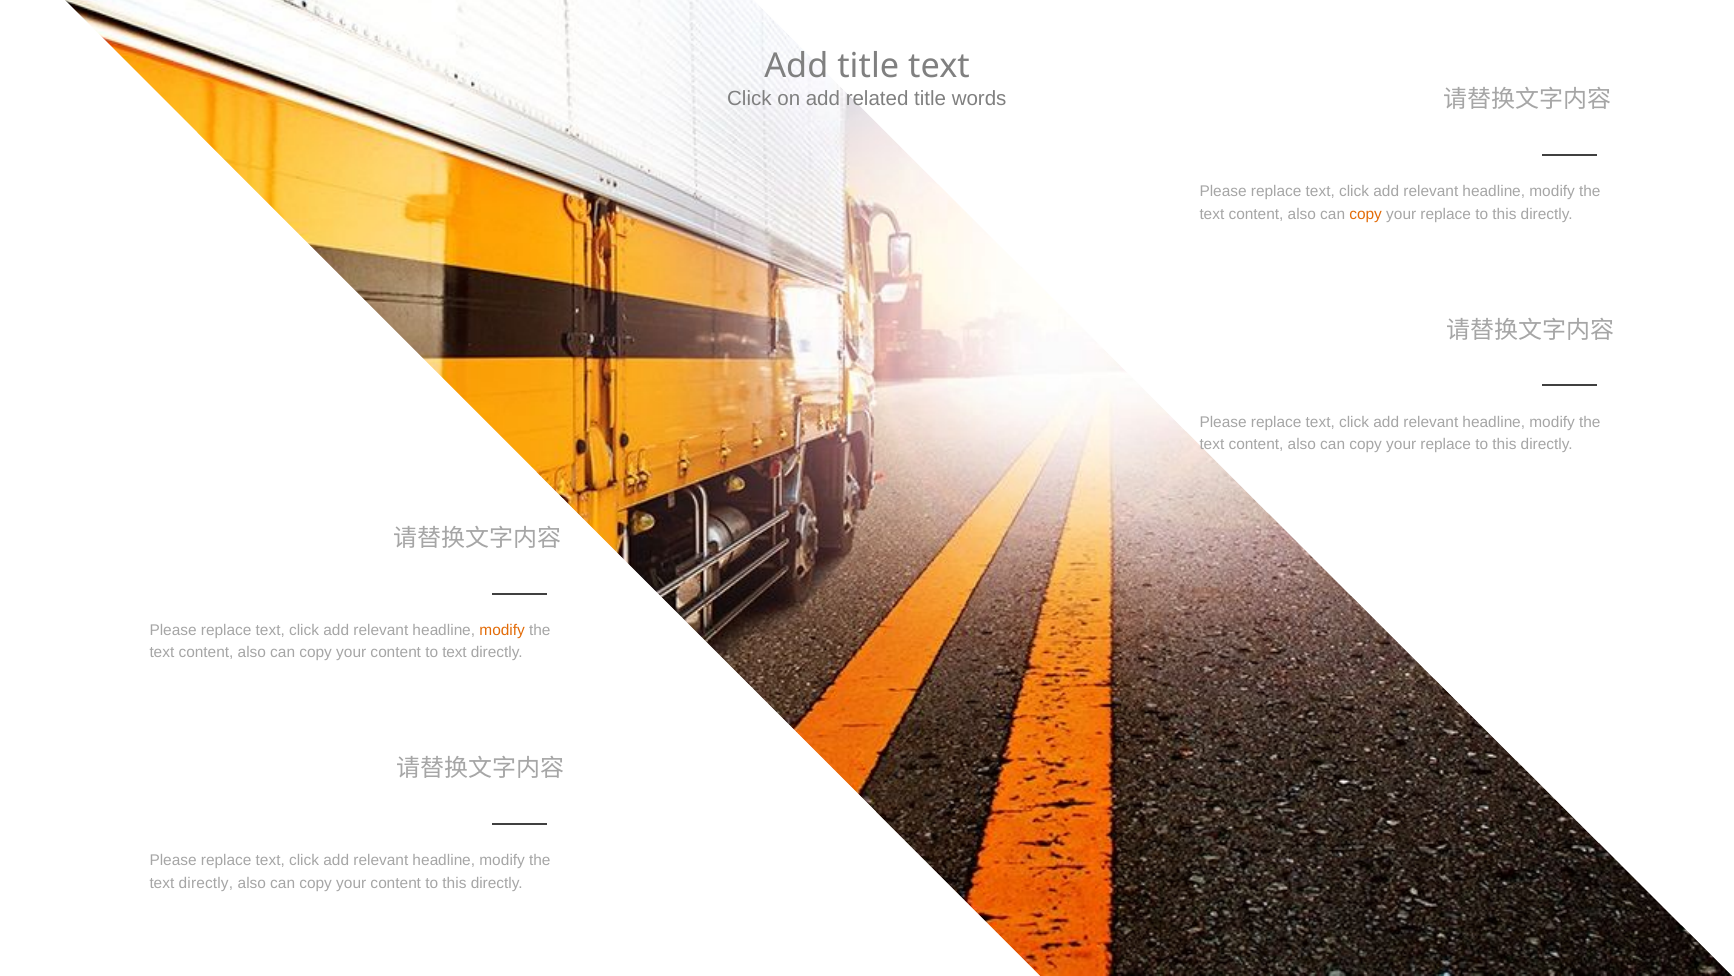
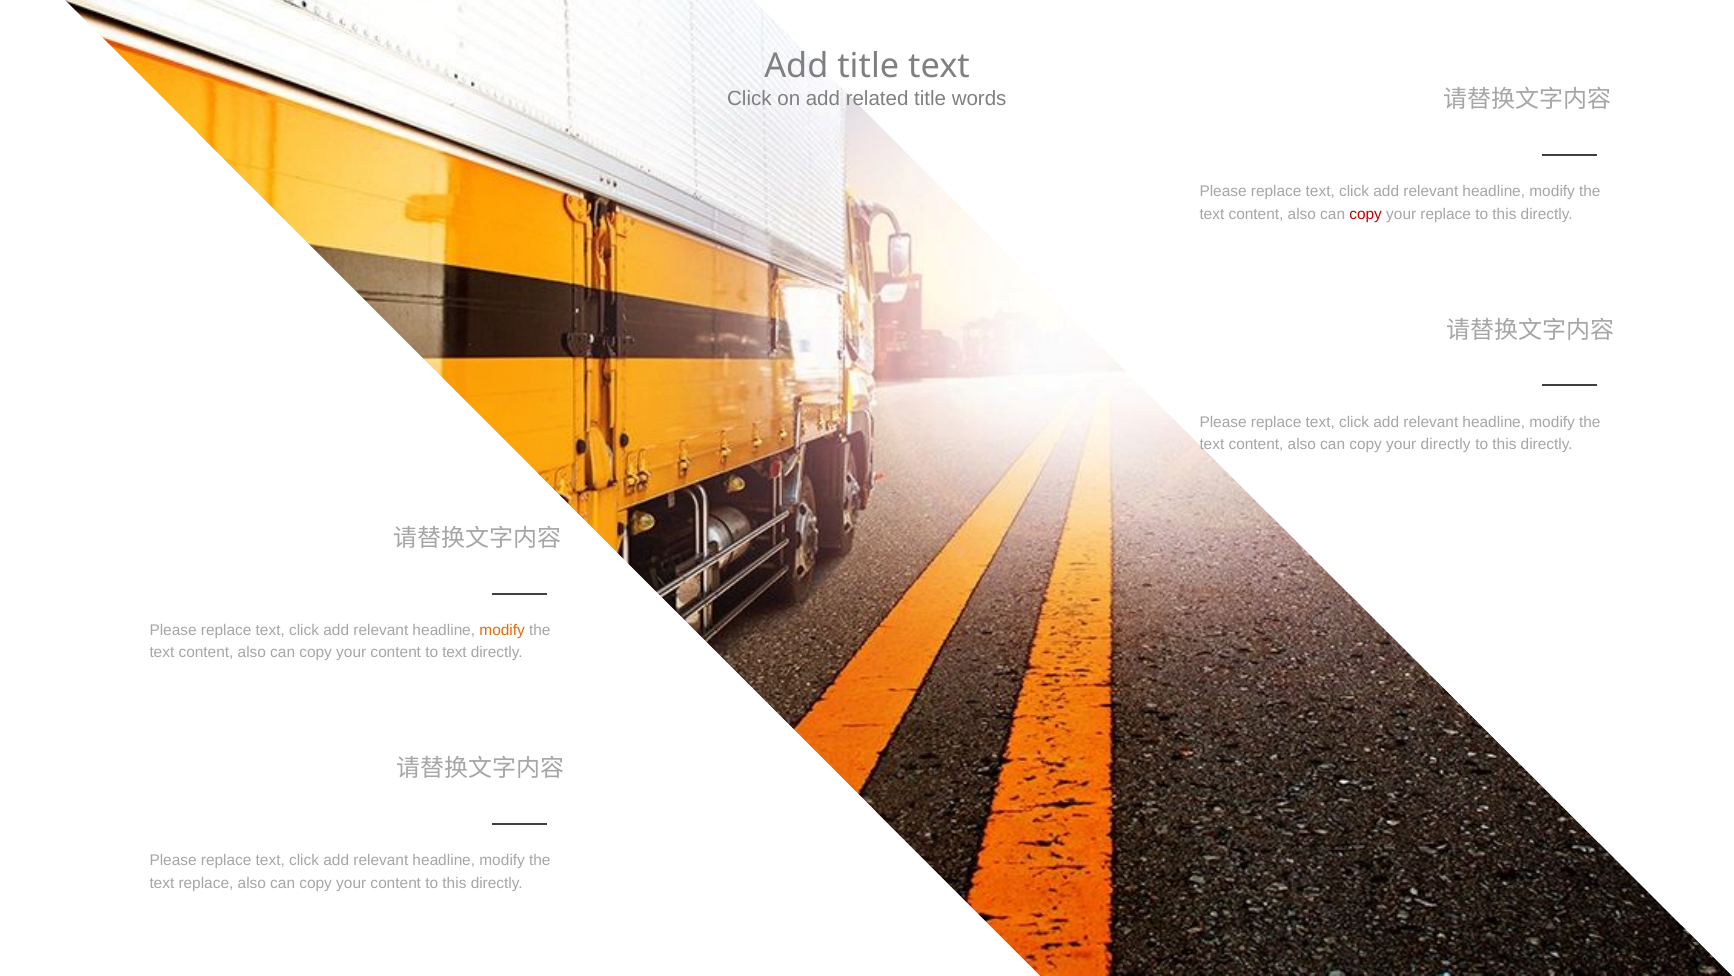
copy at (1366, 214) colour: orange -> red
replace at (1446, 444): replace -> directly
directly at (206, 882): directly -> replace
